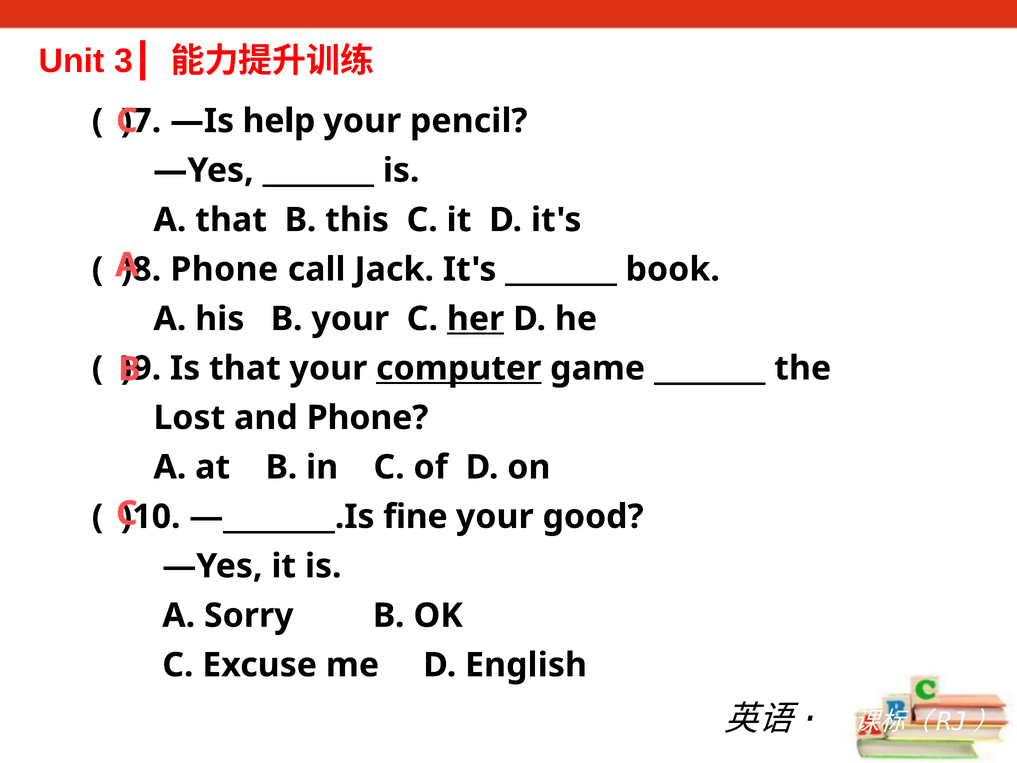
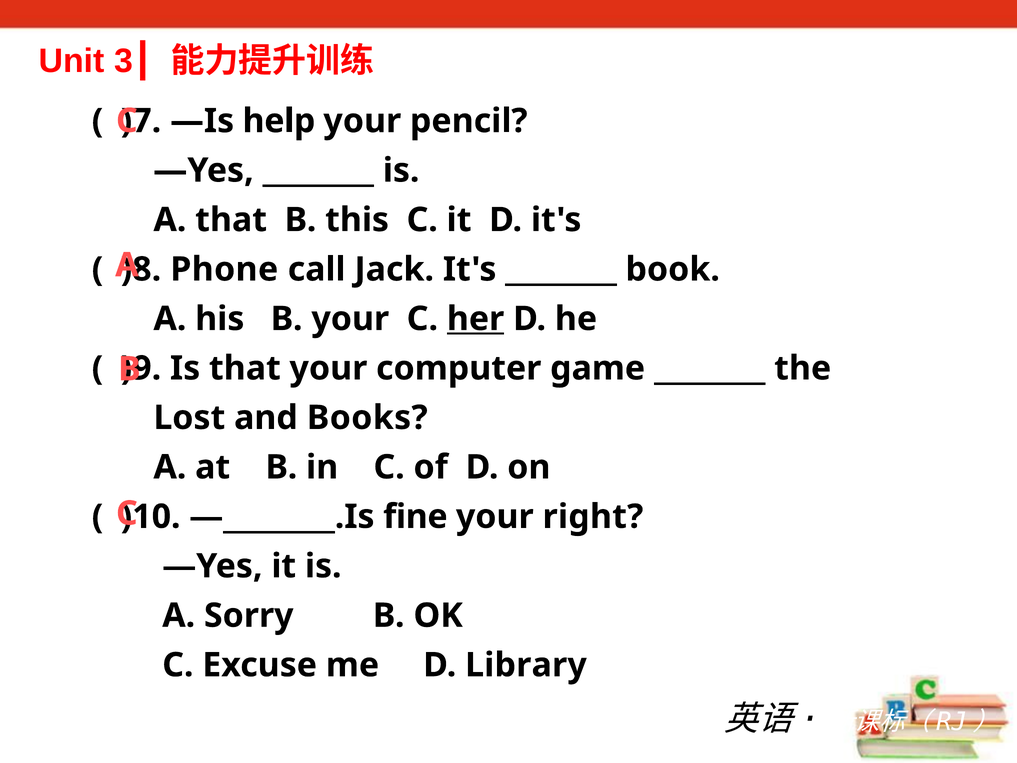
computer underline: present -> none
and Phone: Phone -> Books
good: good -> right
English: English -> Library
